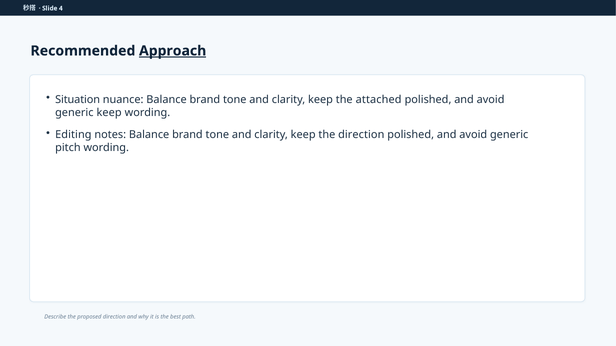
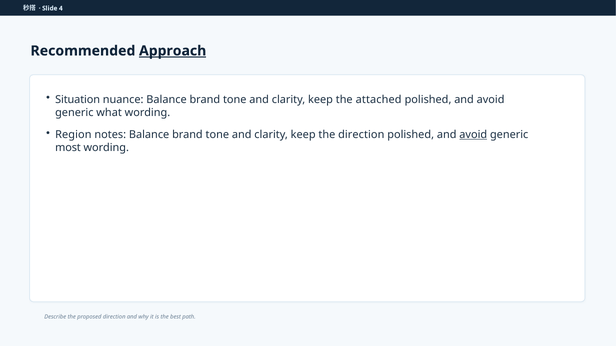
generic keep: keep -> what
Editing: Editing -> Region
avoid at (473, 135) underline: none -> present
pitch: pitch -> most
